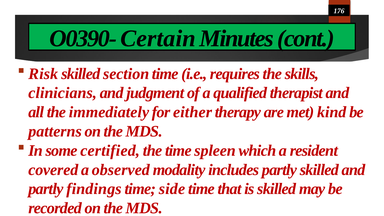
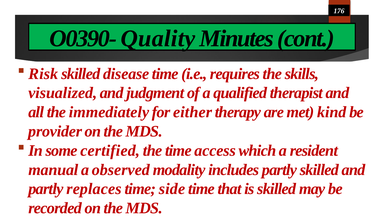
Certain: Certain -> Quality
section: section -> disease
clinicians: clinicians -> visualized
patterns: patterns -> provider
spleen: spleen -> access
covered: covered -> manual
findings: findings -> replaces
